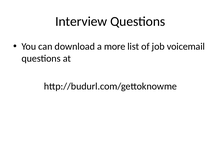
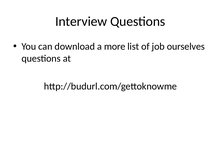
voicemail: voicemail -> ourselves
